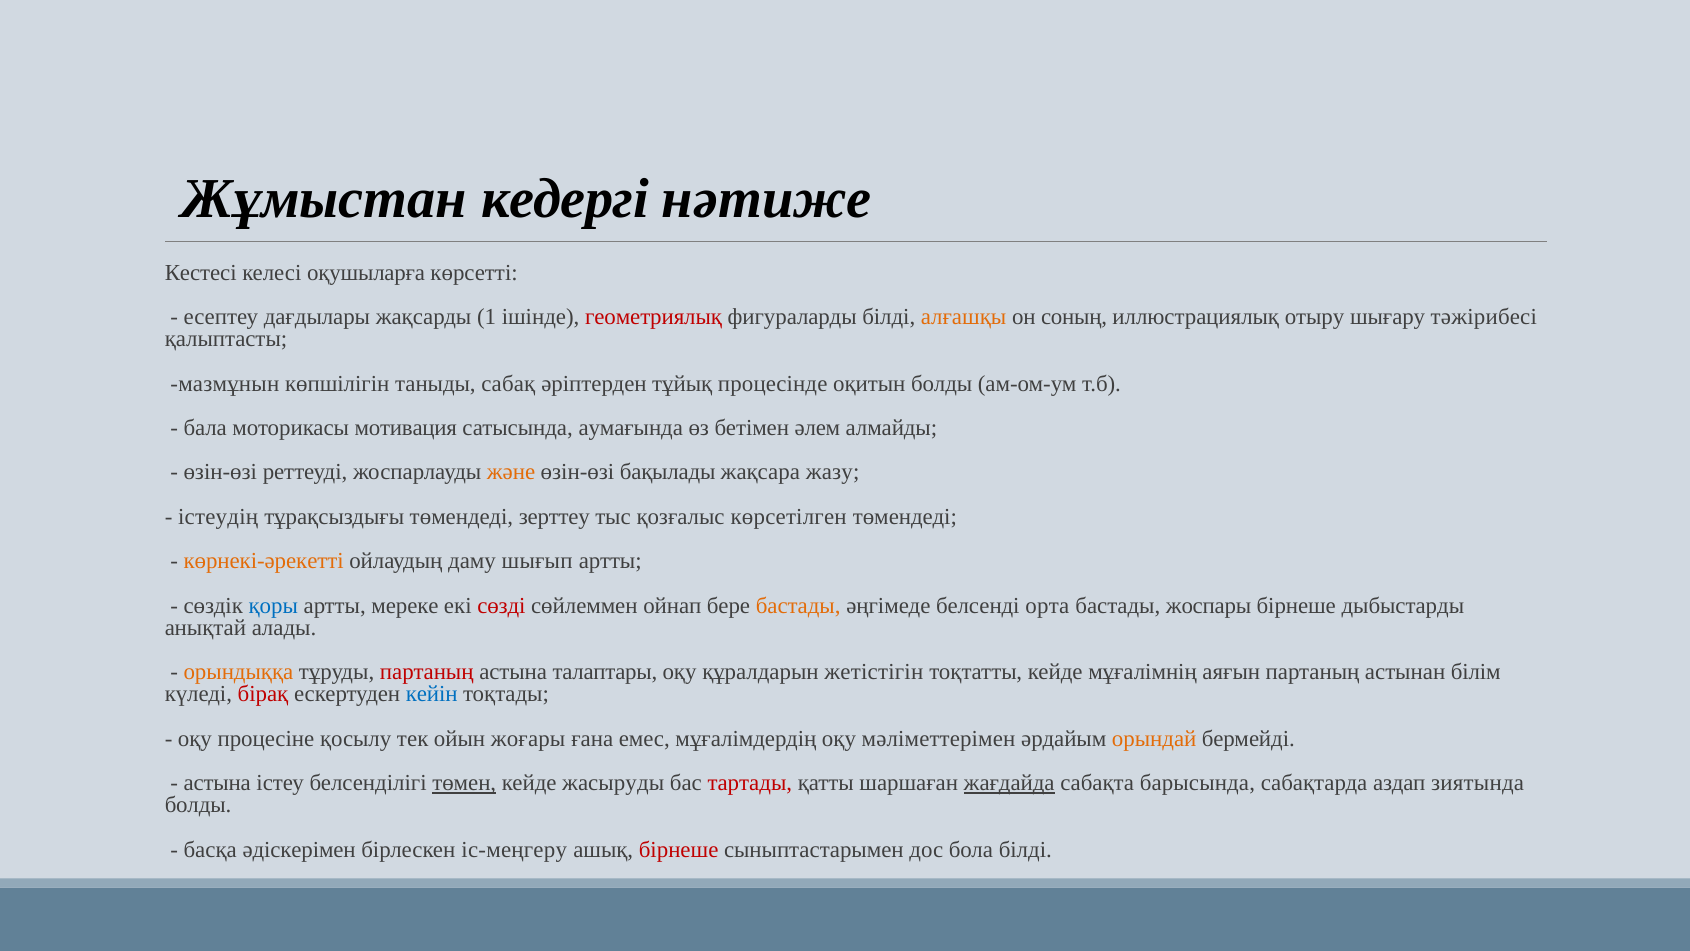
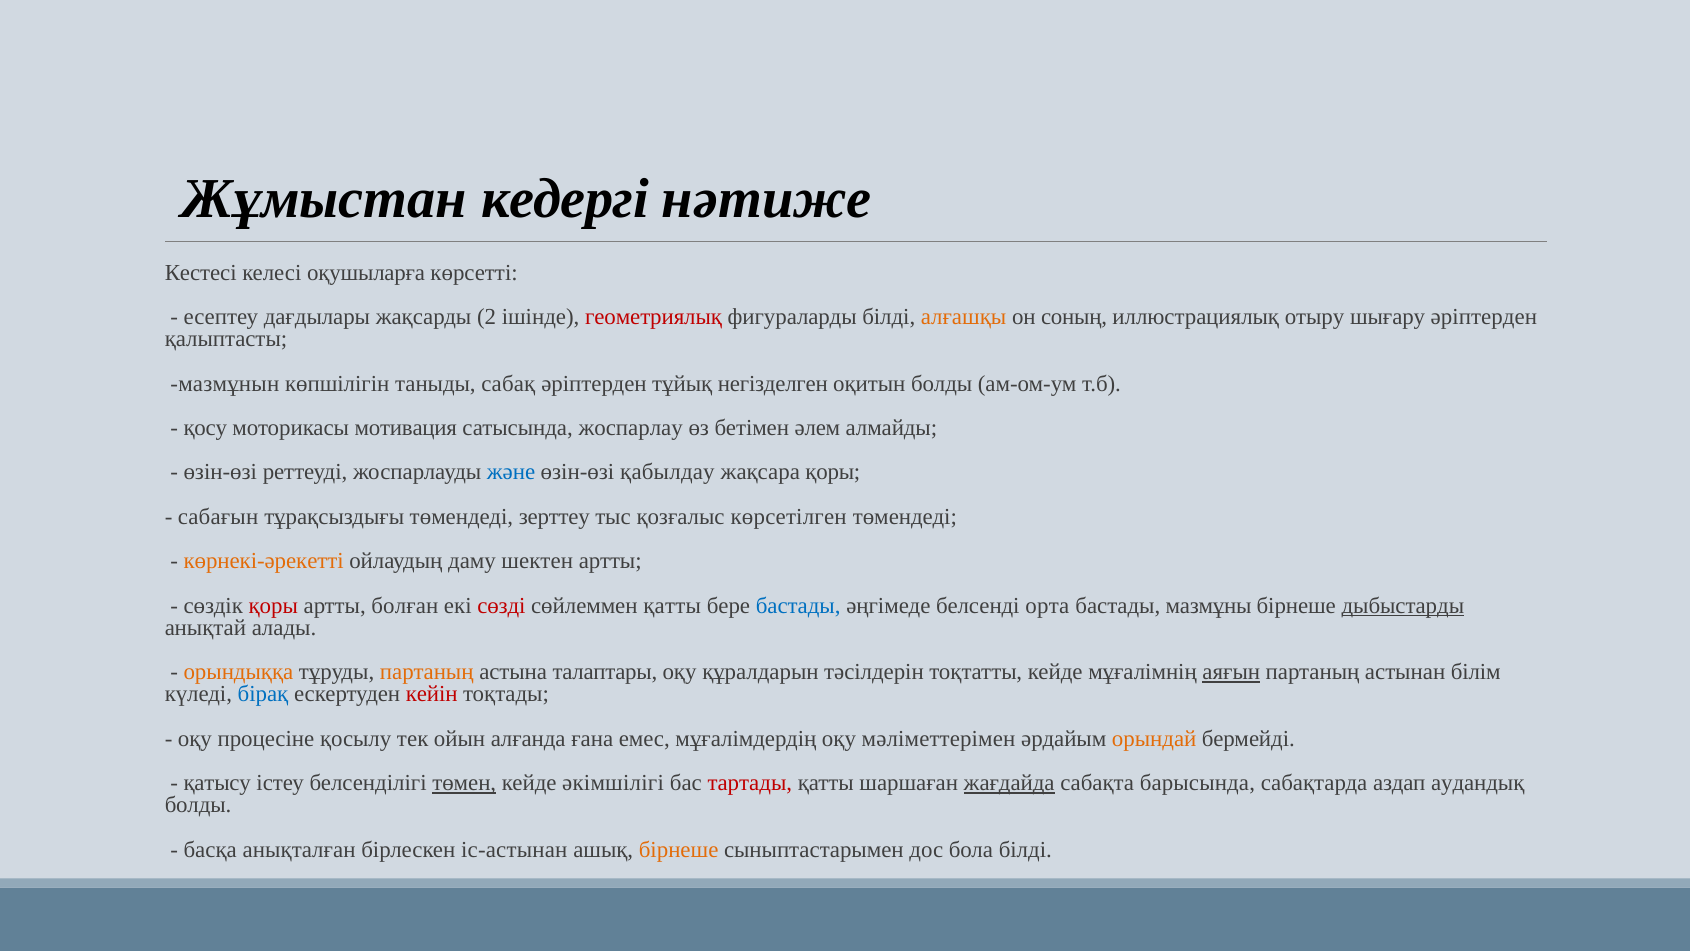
1: 1 -> 2
шығару тәжірибесі: тәжірибесі -> әріптерден
процесінде: процесінде -> негізделген
бала: бала -> қосу
аумағында: аумағында -> жоспарлау
және colour: orange -> blue
бақылады: бақылады -> қабылдау
жақсара жазу: жазу -> қоры
істеудің: істеудің -> сабағын
шығып: шығып -> шектен
қоры at (273, 605) colour: blue -> red
мереке: мереке -> болған
сөйлеммен ойнап: ойнап -> қатты
бастады at (798, 605) colour: orange -> blue
жоспары: жоспары -> мазмұны
дыбыстарды underline: none -> present
партаның at (427, 672) colour: red -> orange
жетістігін: жетістігін -> тәсілдерін
аяғын underline: none -> present
бірақ colour: red -> blue
кейін colour: blue -> red
жоғары: жоғары -> алғанда
астына at (217, 783): астына -> қатысу
жасыруды: жасыруды -> әкімшілігі
зиятында: зиятында -> аудандық
әдіскерімен: әдіскерімен -> анықталған
іс-меңгеру: іс-меңгеру -> іс-астынан
бірнеше at (679, 849) colour: red -> orange
